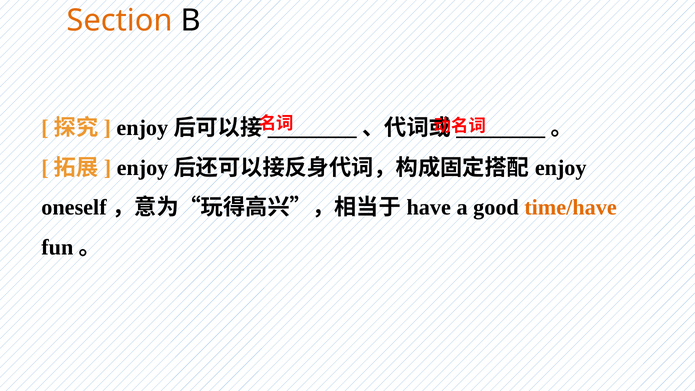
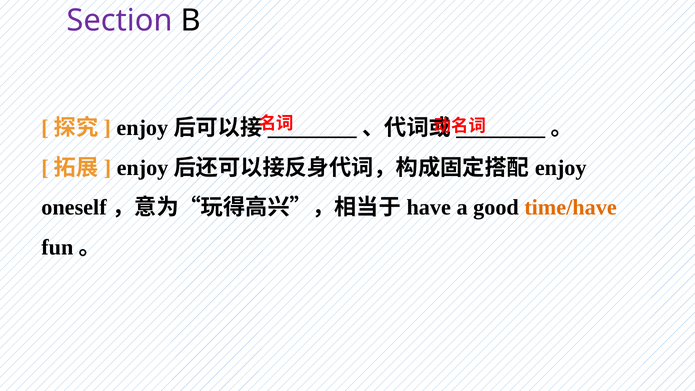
Section colour: orange -> purple
